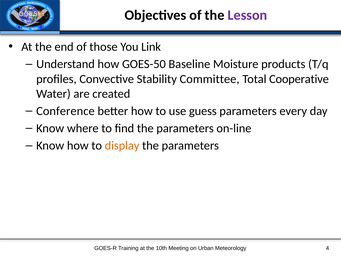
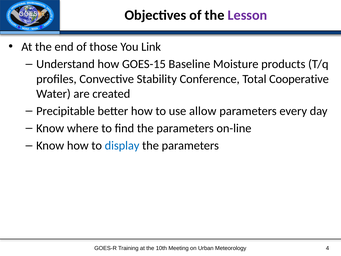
GOES-50: GOES-50 -> GOES-15
Committee: Committee -> Conference
Conference: Conference -> Precipitable
guess: guess -> allow
display colour: orange -> blue
